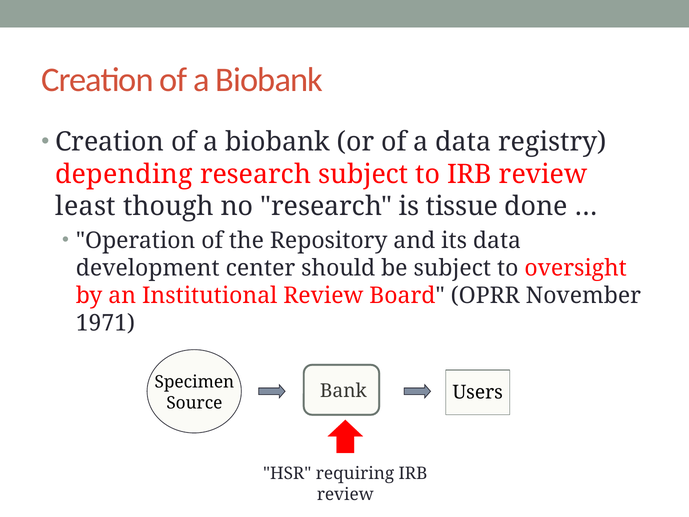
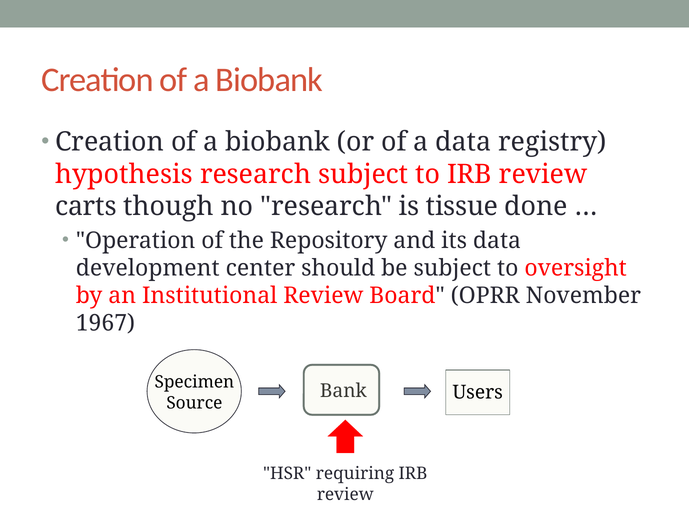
depending: depending -> hypothesis
least: least -> carts
1971: 1971 -> 1967
